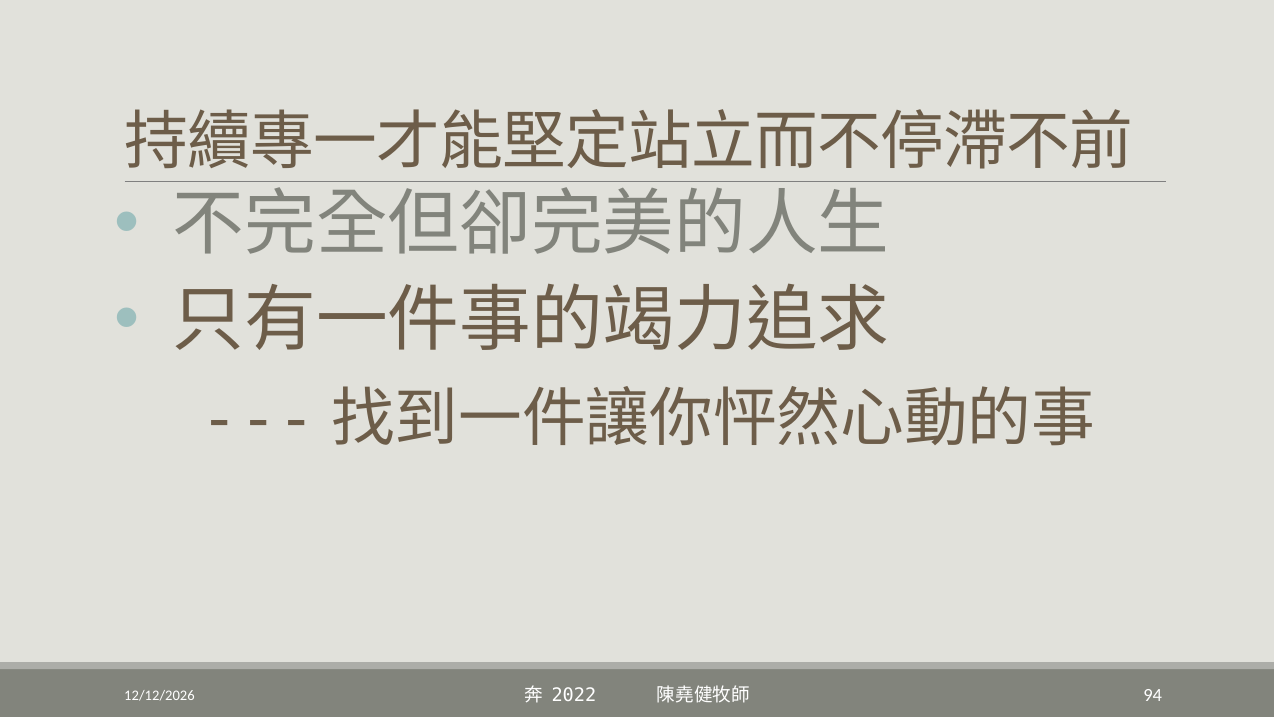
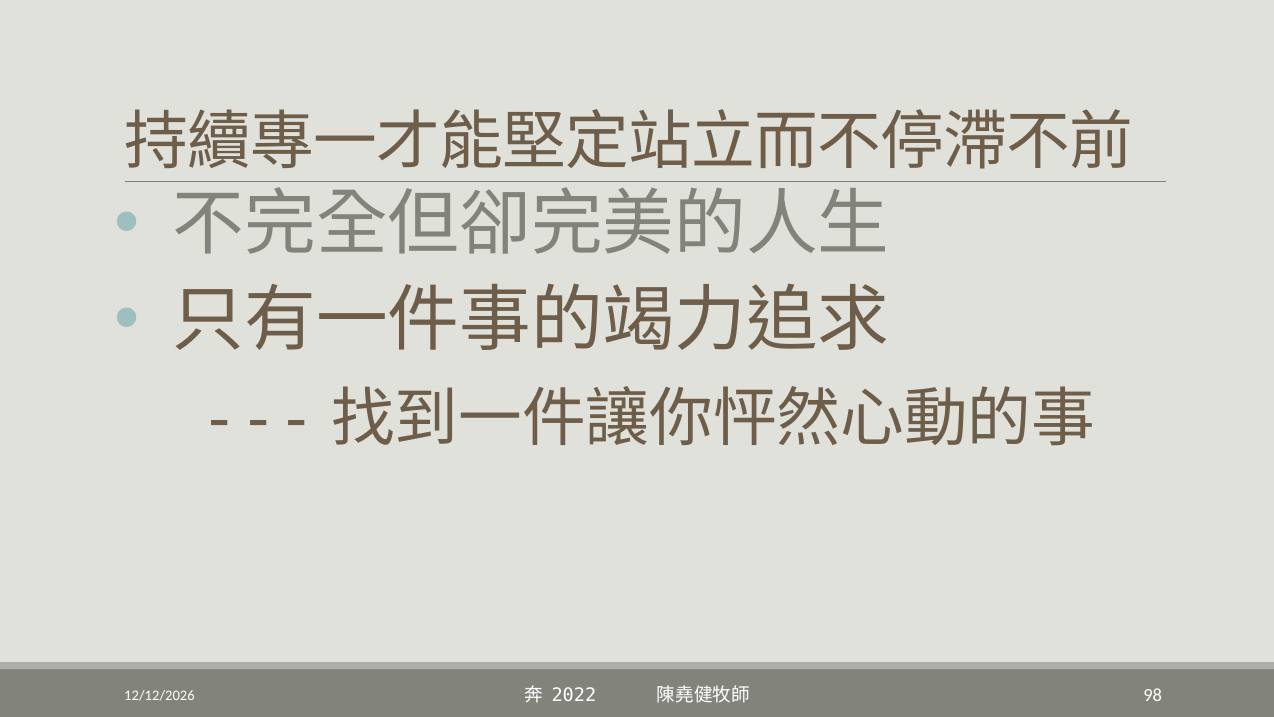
94: 94 -> 98
